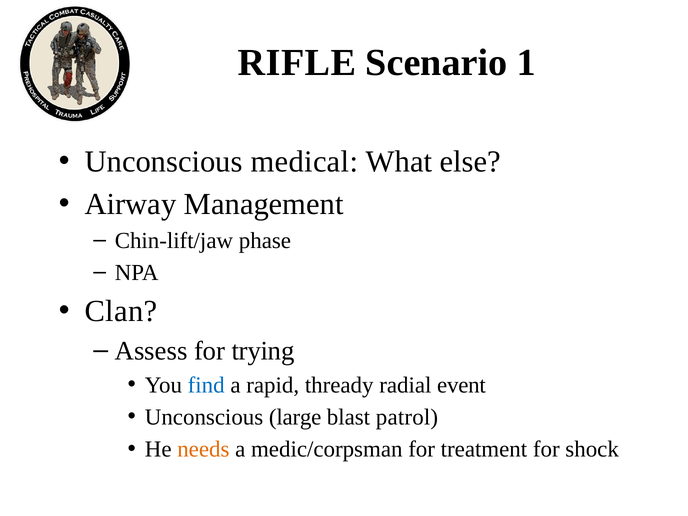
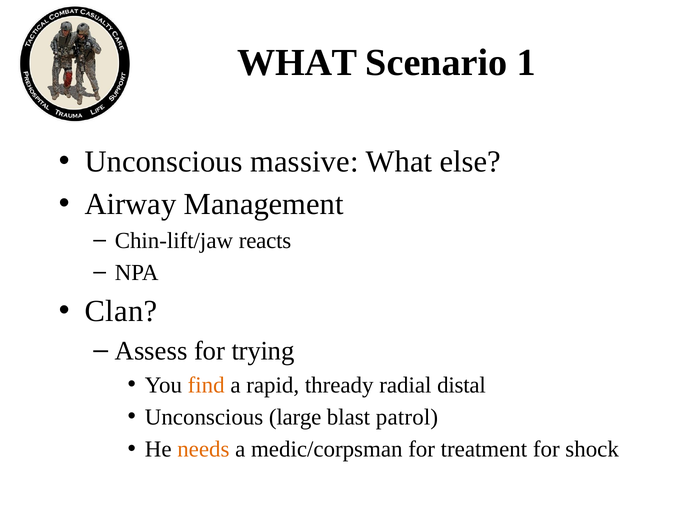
RIFLE at (297, 63): RIFLE -> WHAT
medical: medical -> massive
phase: phase -> reacts
find colour: blue -> orange
event: event -> distal
